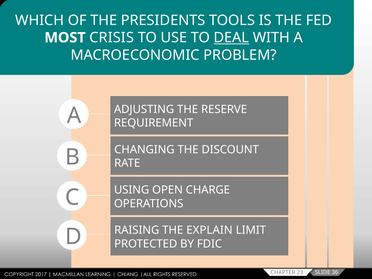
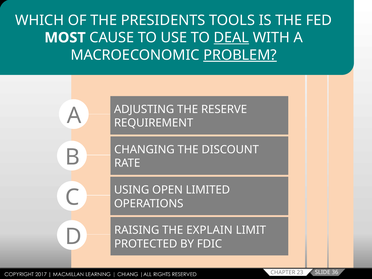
CRISIS: CRISIS -> CAUSE
PROBLEM underline: none -> present
CHARGE: CHARGE -> LIMITED
